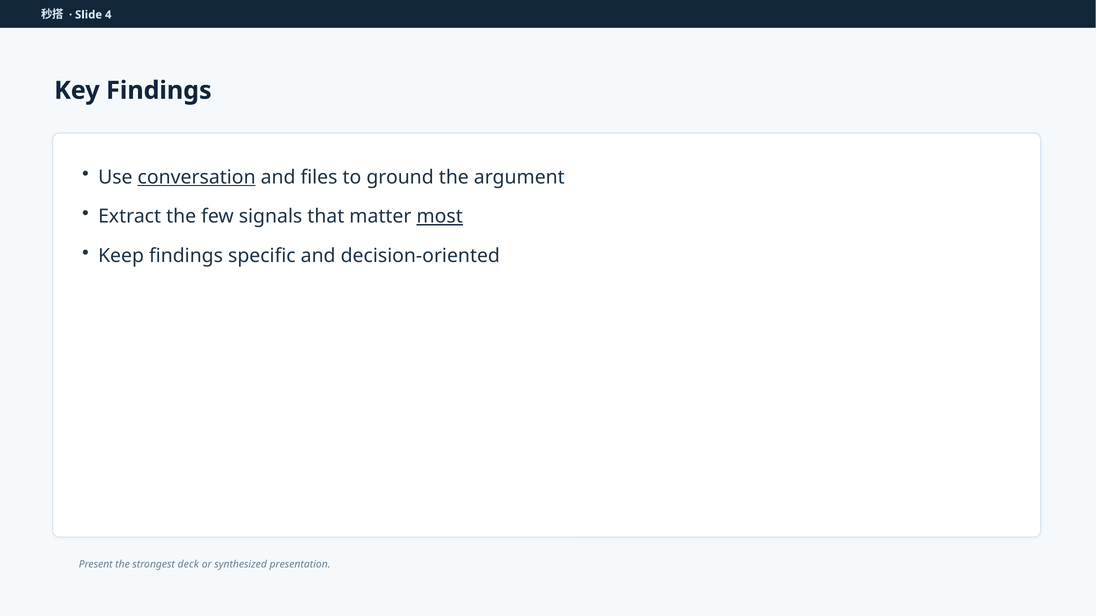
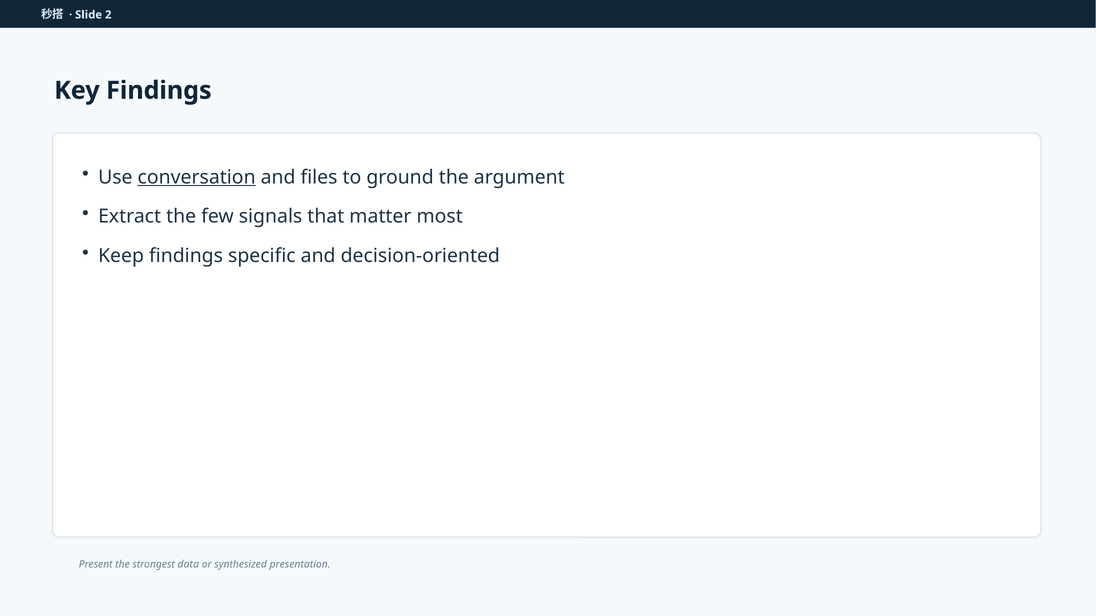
4: 4 -> 2
most underline: present -> none
deck: deck -> data
